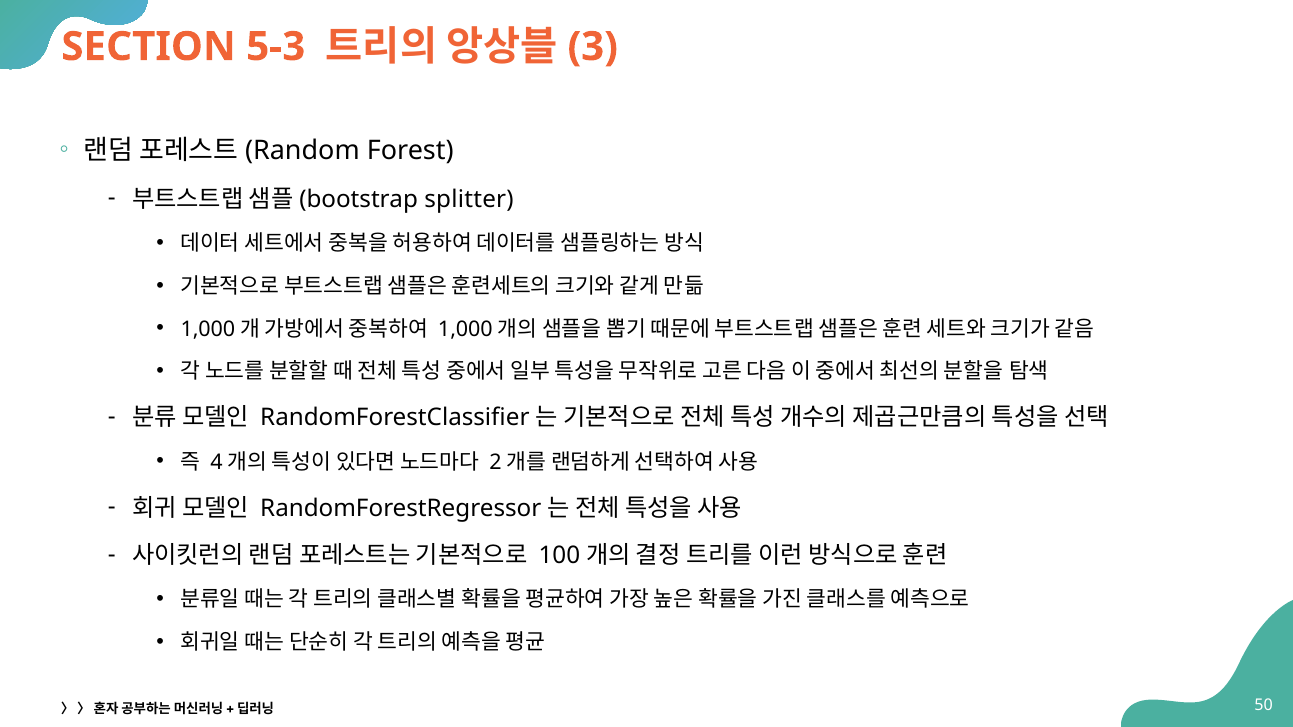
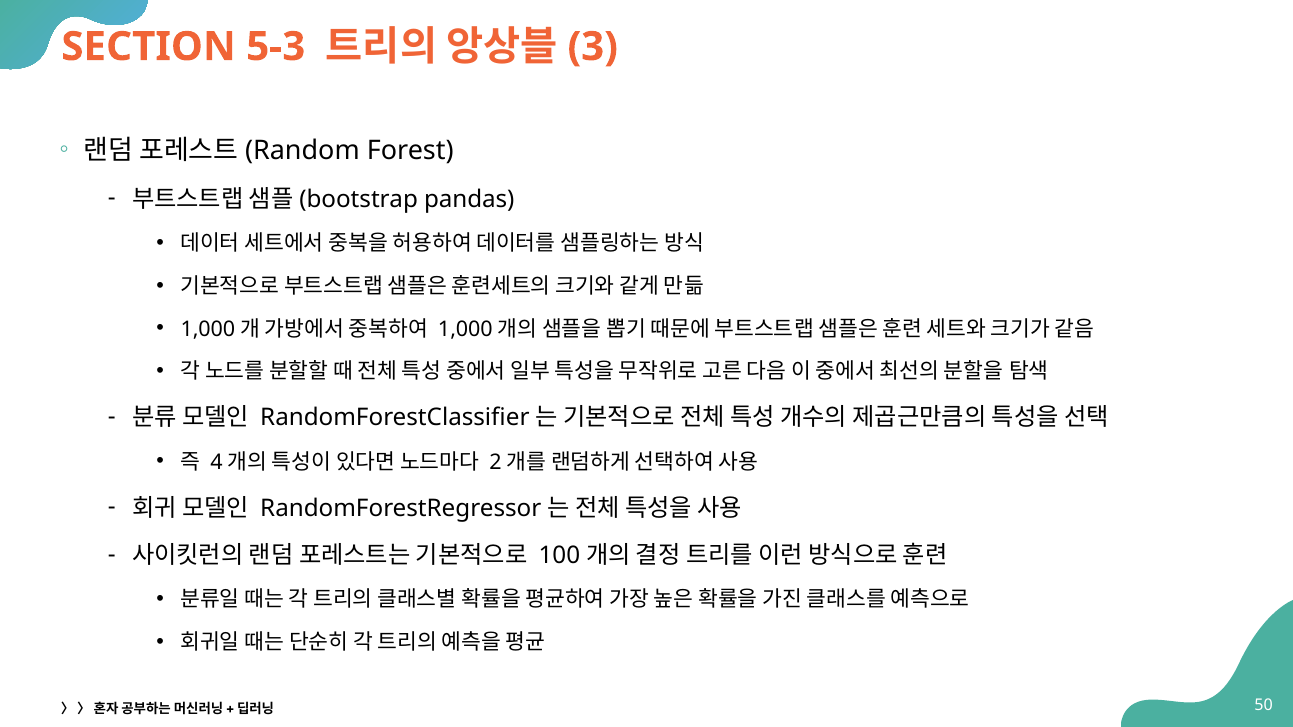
splitter: splitter -> pandas
